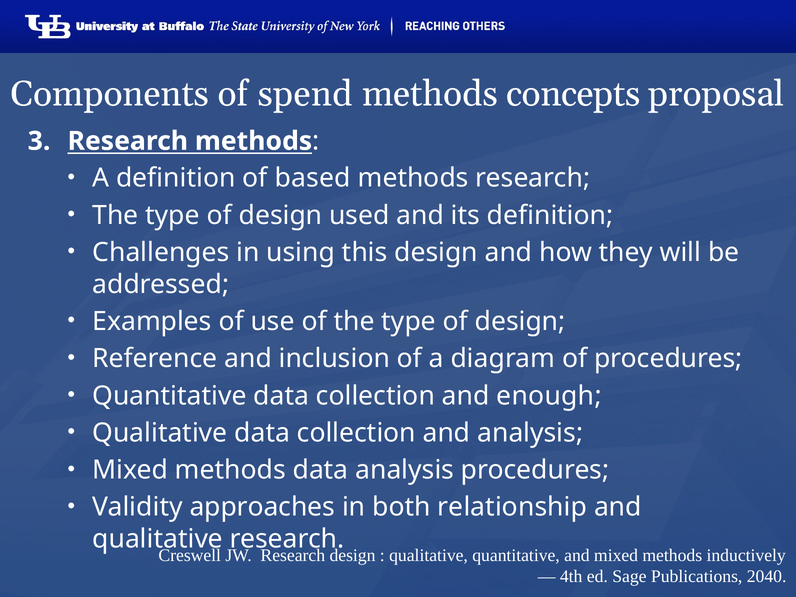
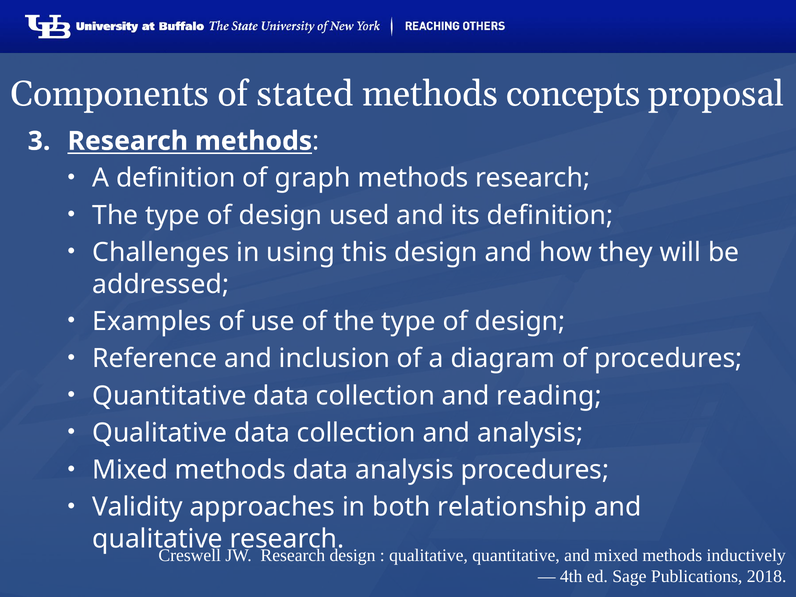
spend: spend -> stated
based: based -> graph
enough: enough -> reading
2040: 2040 -> 2018
